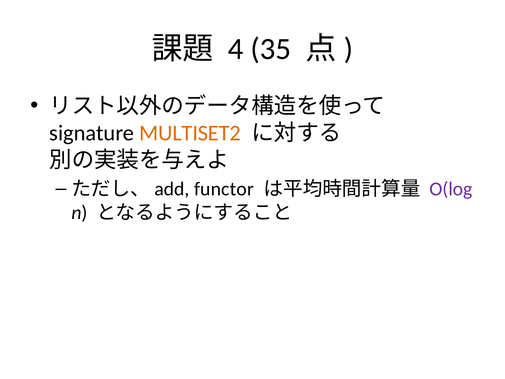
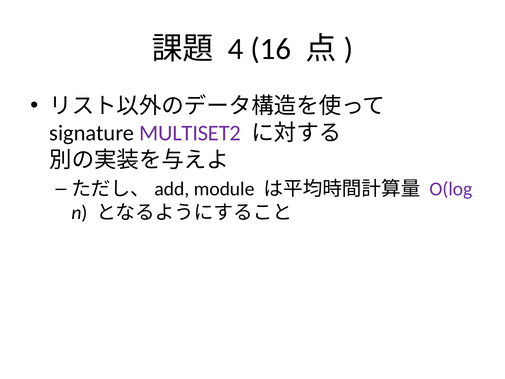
35: 35 -> 16
MULTISET2 colour: orange -> purple
functor: functor -> module
